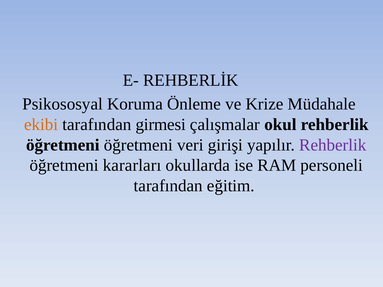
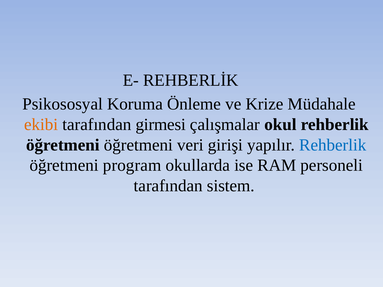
Rehberlik at (333, 145) colour: purple -> blue
kararları: kararları -> program
eğitim: eğitim -> sistem
